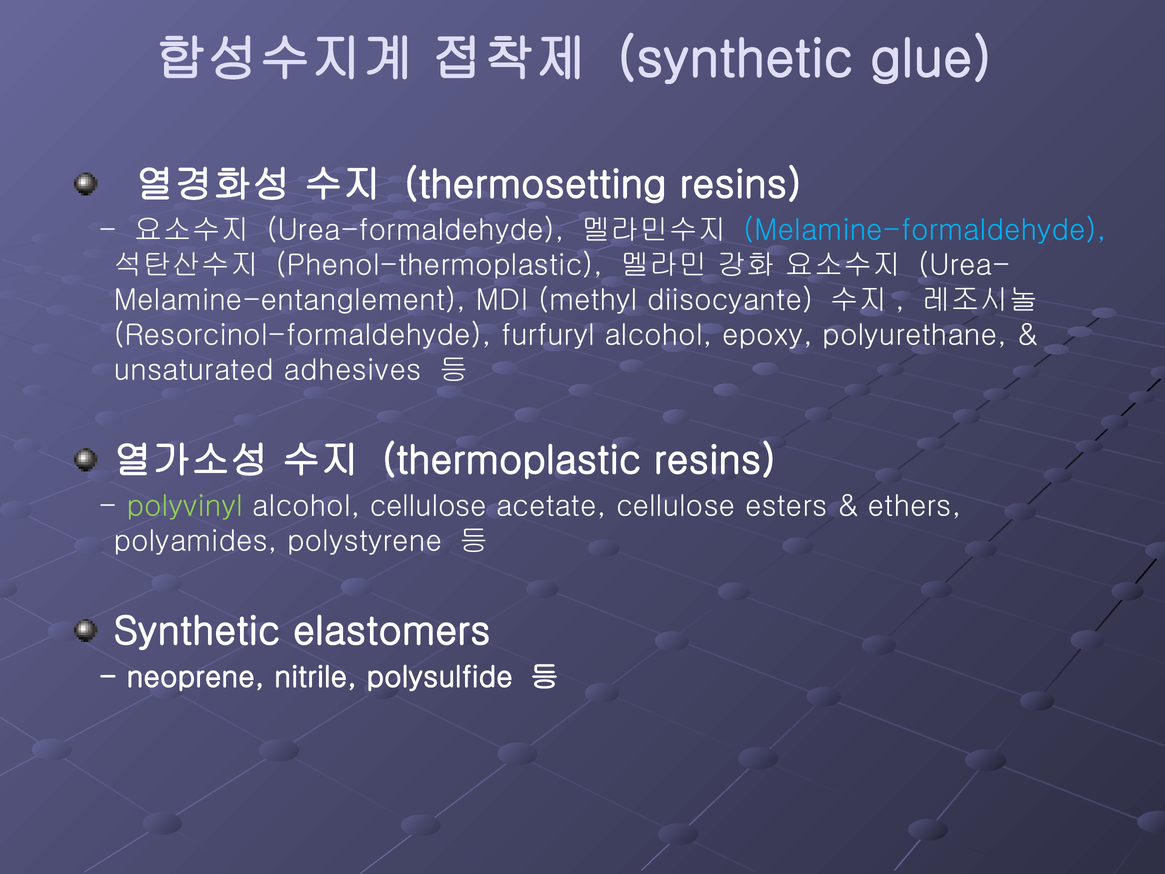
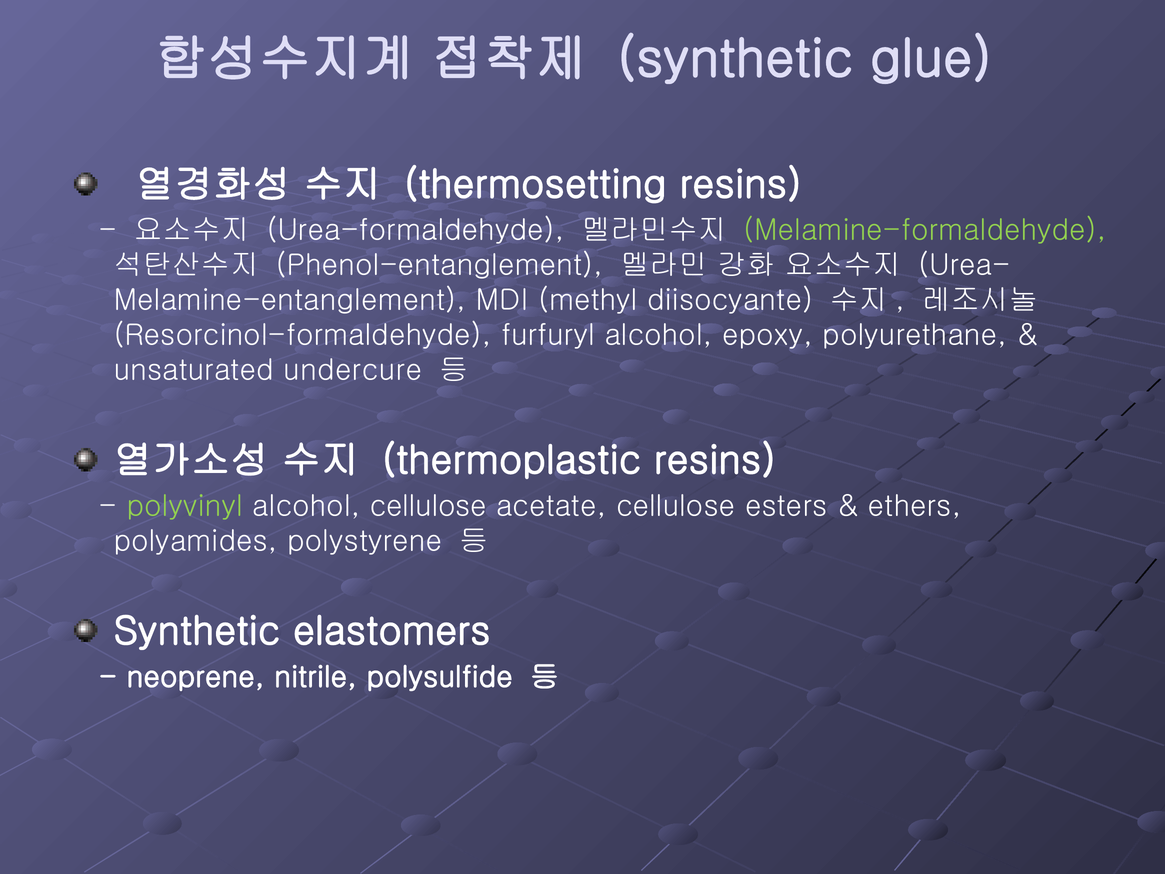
Melamine-formaldehyde colour: light blue -> light green
Phenol-thermoplastic: Phenol-thermoplastic -> Phenol-entanglement
adhesives: adhesives -> undercure
